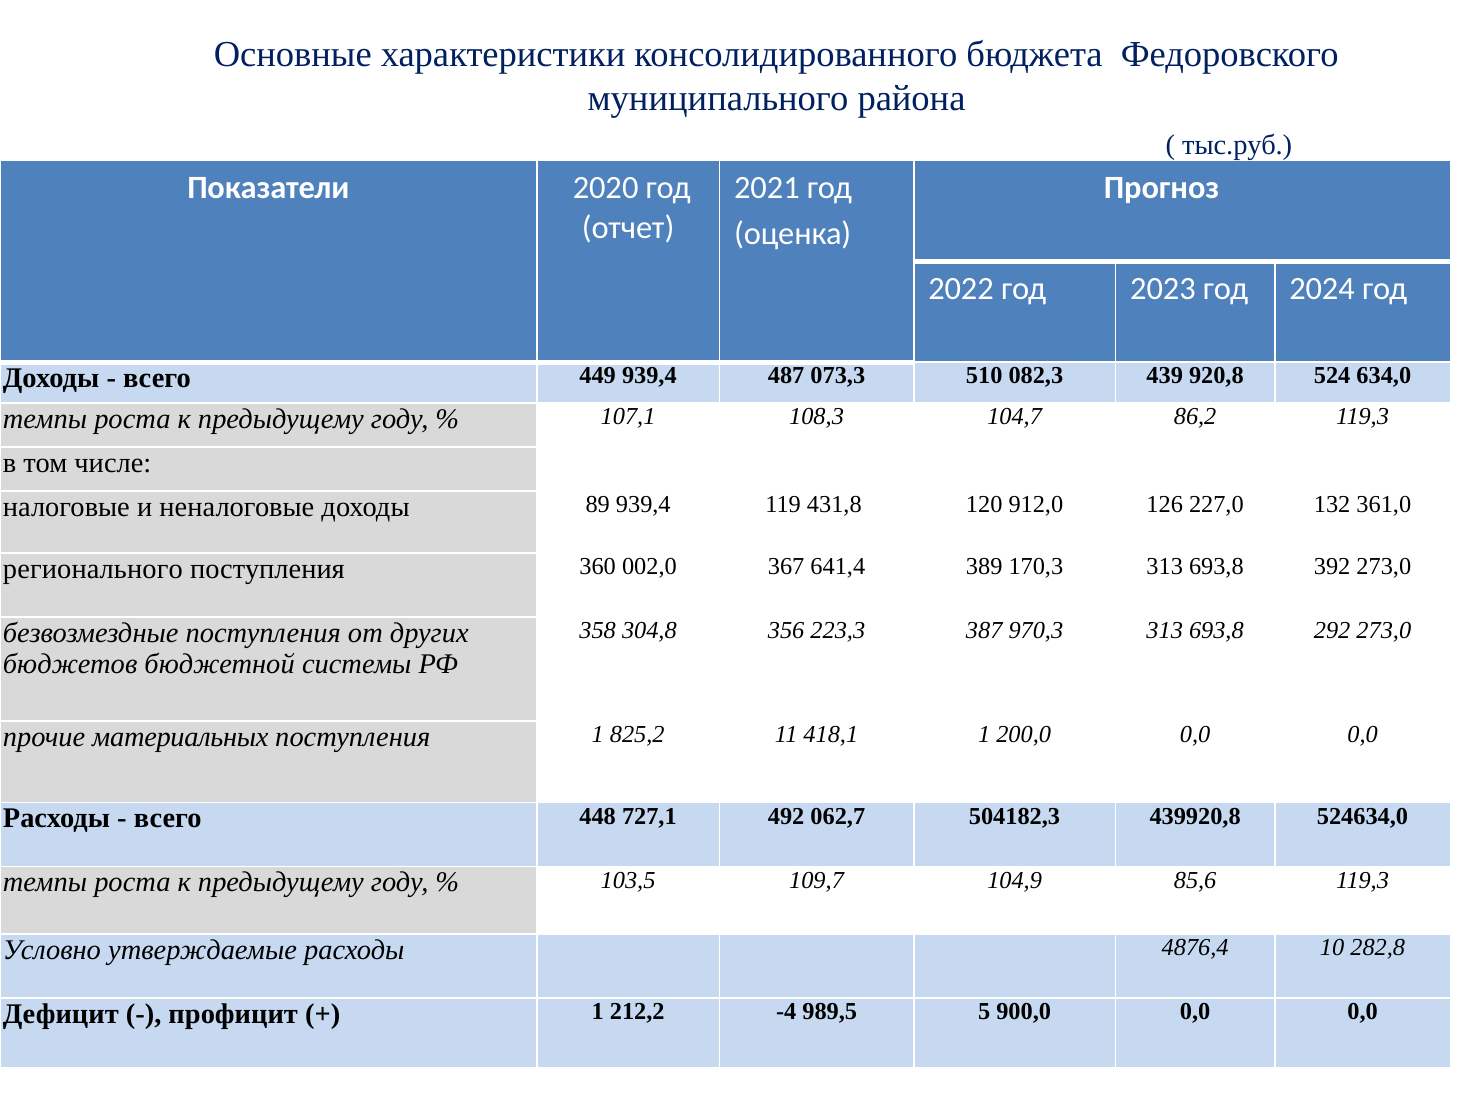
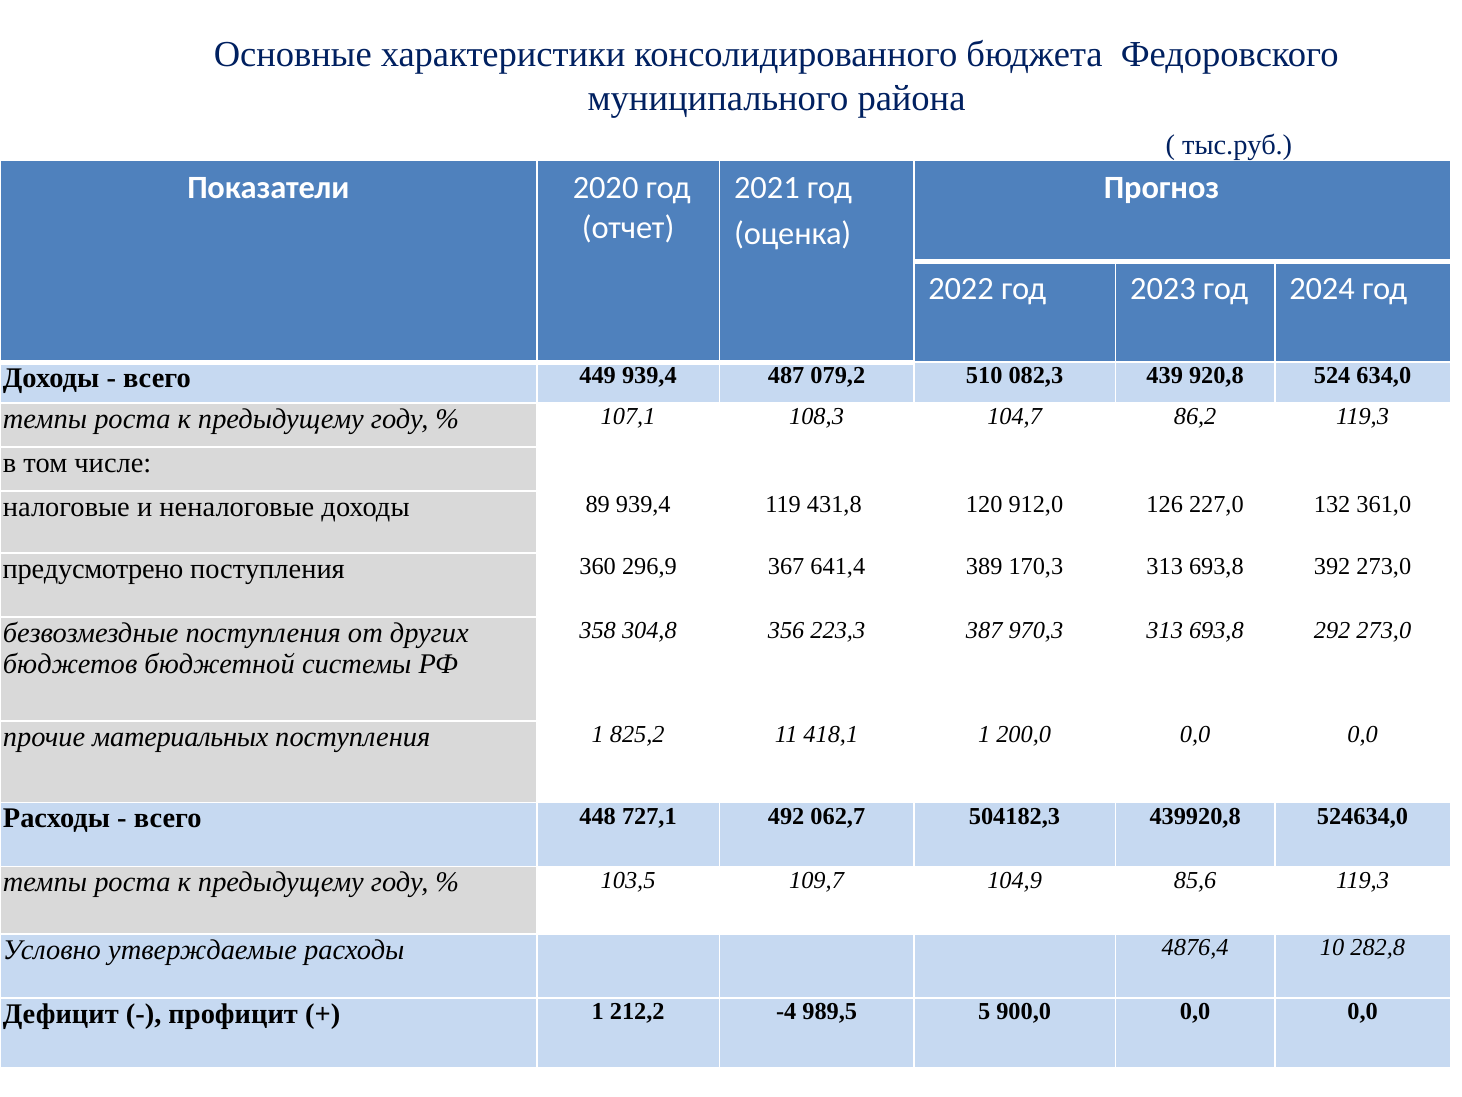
073,3: 073,3 -> 079,2
регионального: регионального -> предусмотрено
002,0: 002,0 -> 296,9
